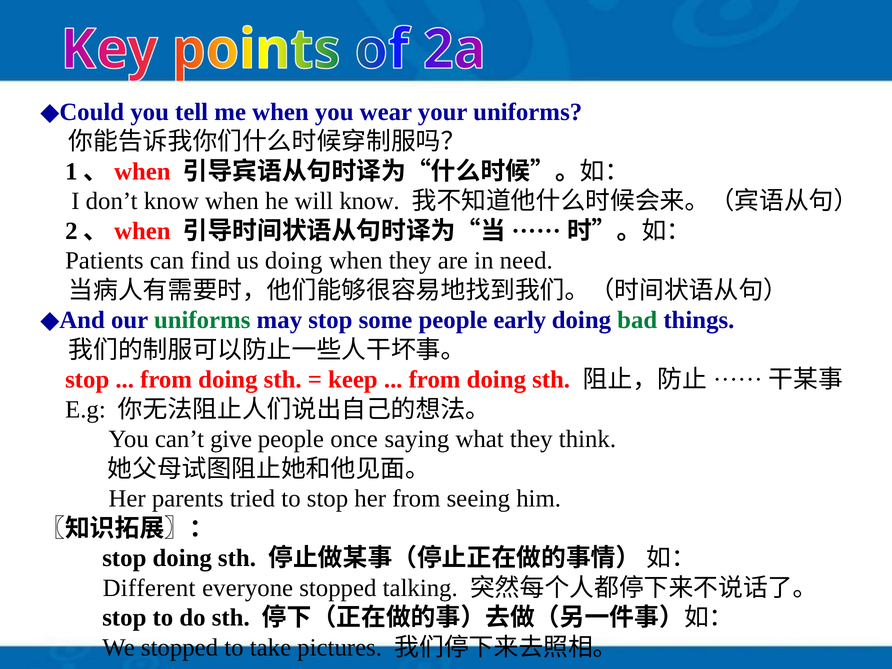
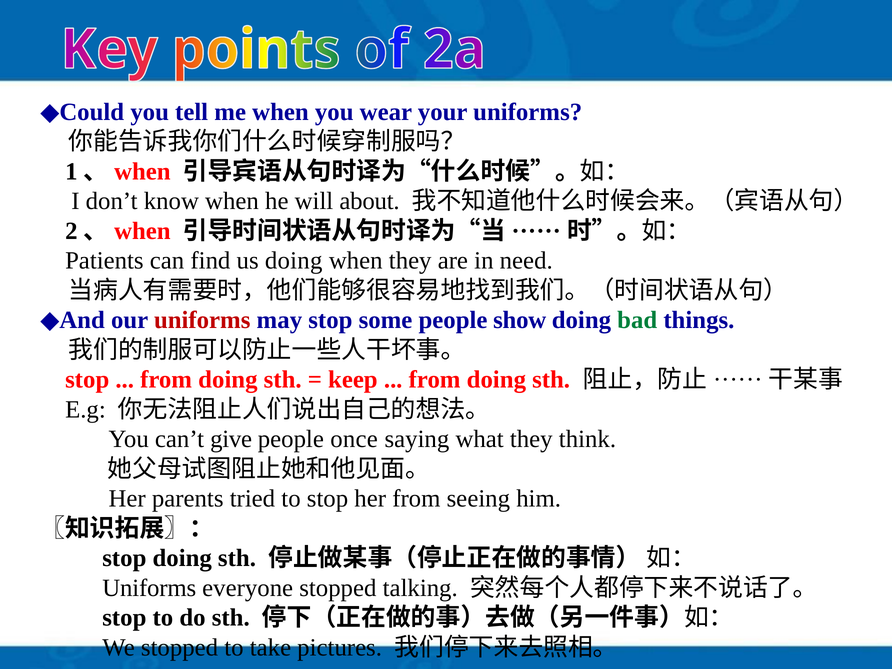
will know: know -> about
uniforms at (202, 320) colour: green -> red
early: early -> show
Different at (149, 588): Different -> Uniforms
